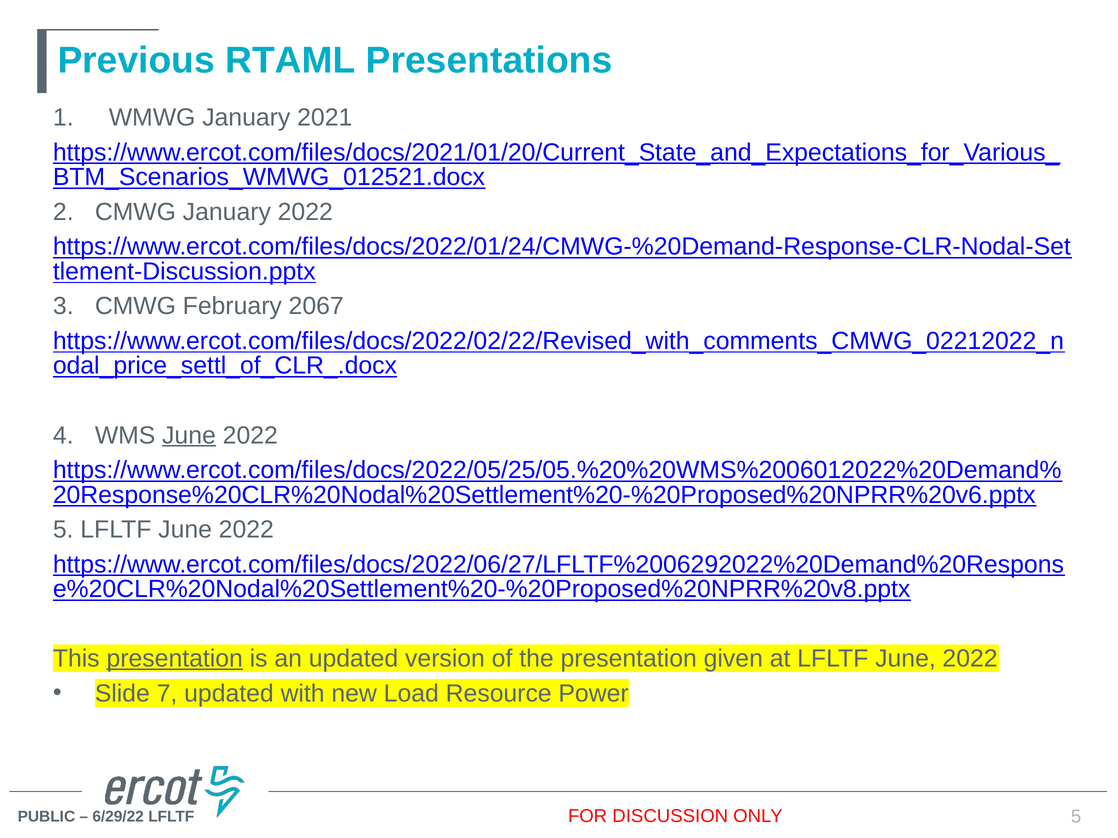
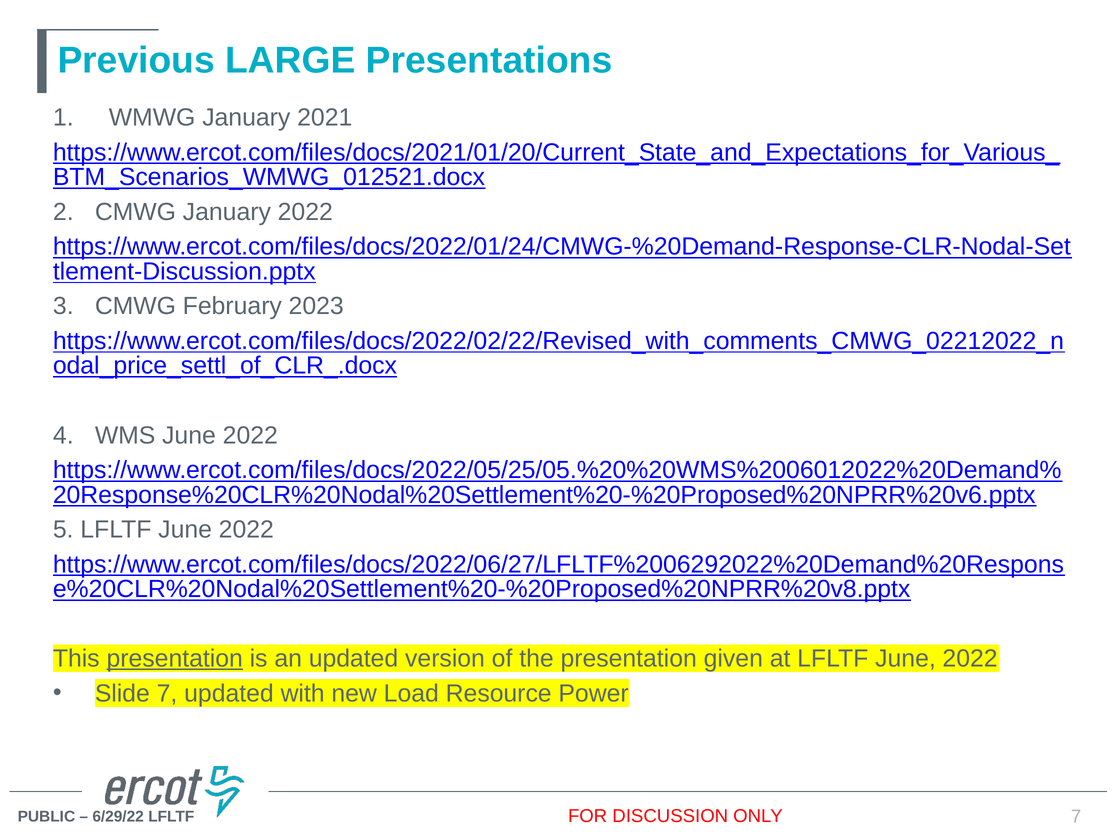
RTAML: RTAML -> LARGE
2067: 2067 -> 2023
June at (189, 436) underline: present -> none
ONLY 5: 5 -> 7
